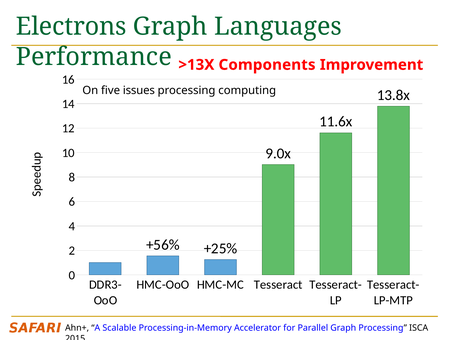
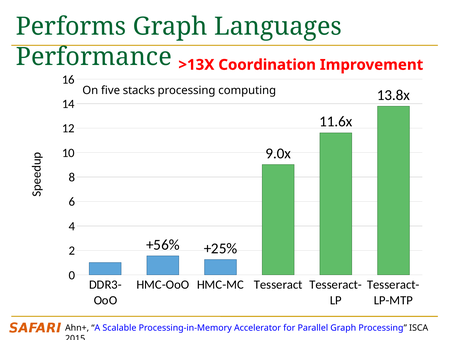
Electrons: Electrons -> Performs
Components: Components -> Coordination
issues: issues -> stacks
